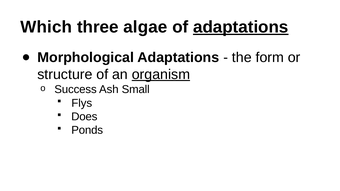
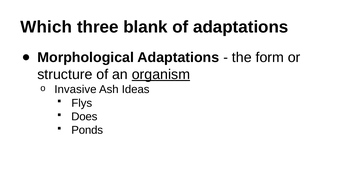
algae: algae -> blank
adaptations at (241, 27) underline: present -> none
Success: Success -> Invasive
Small: Small -> Ideas
